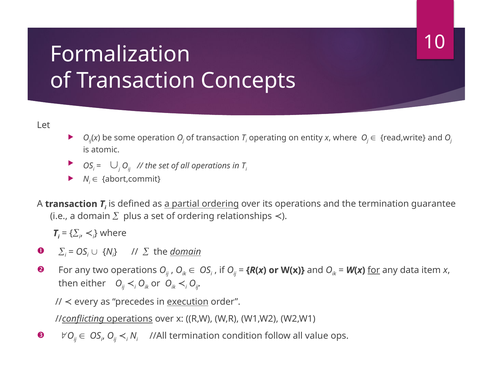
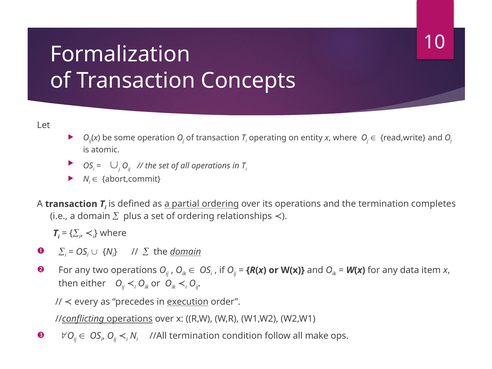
guarantee: guarantee -> completes
for at (374, 270) underline: present -> none
value: value -> make
